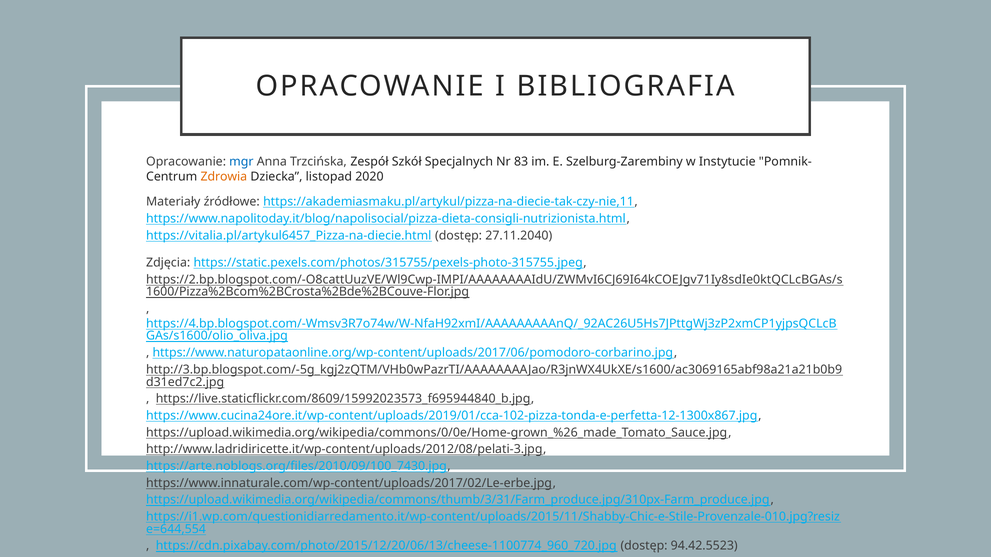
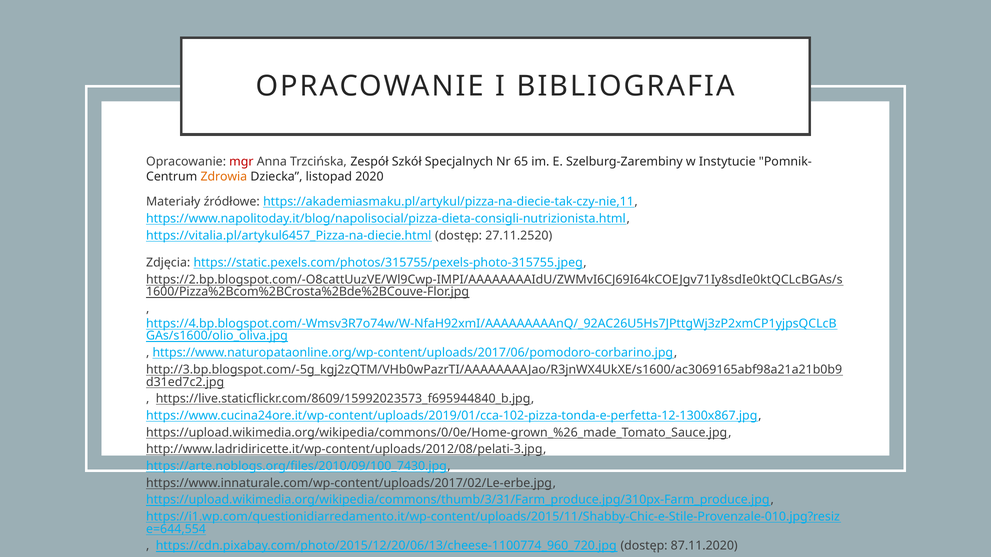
mgr colour: blue -> red
83: 83 -> 65
27.11.2040: 27.11.2040 -> 27.11.2520
94.42.5523: 94.42.5523 -> 87.11.2020
